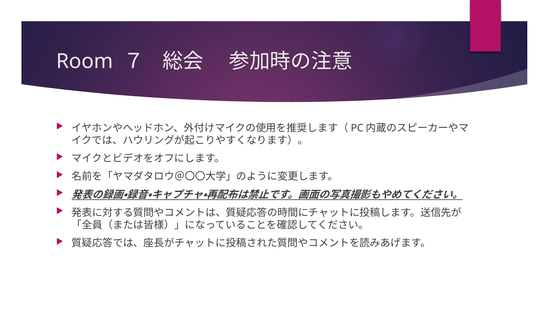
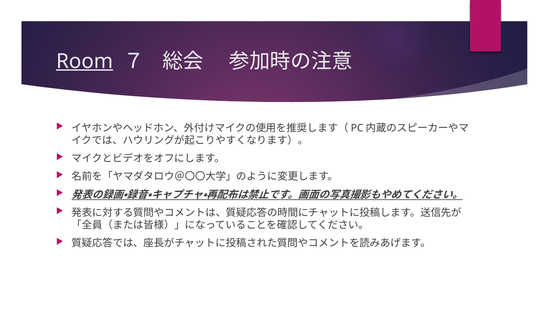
Room underline: none -> present
